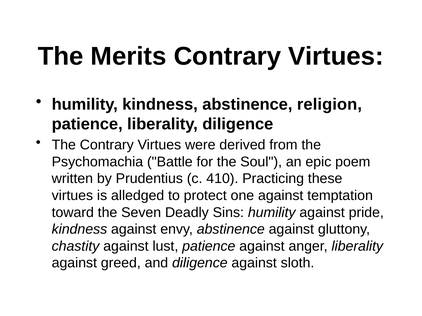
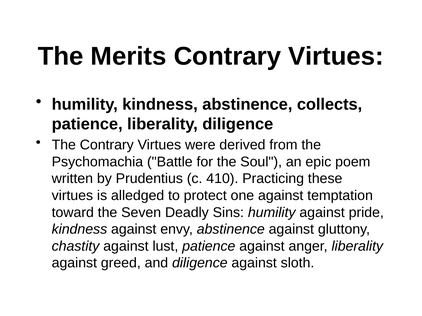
religion: religion -> collects
